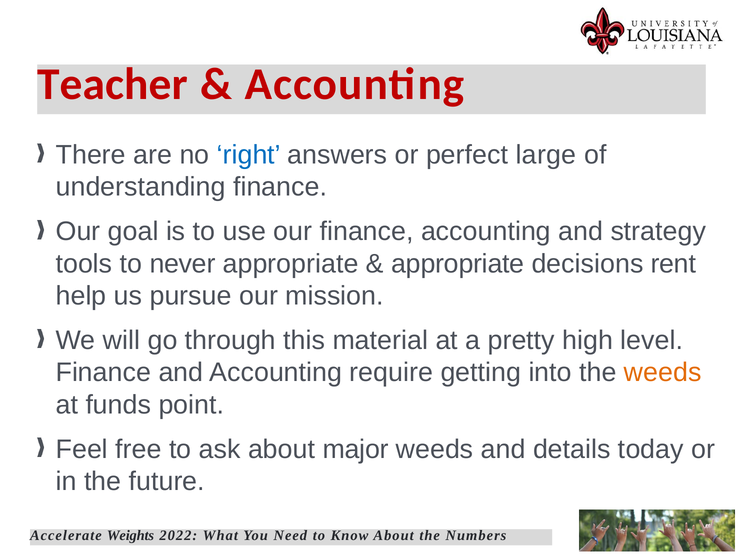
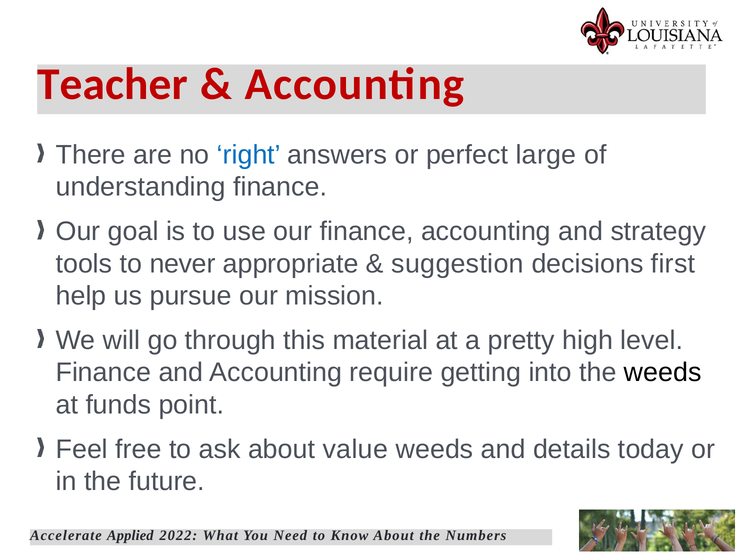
appropriate at (458, 264): appropriate -> suggestion
rent: rent -> first
weeds at (663, 373) colour: orange -> black
major: major -> value
Weights: Weights -> Applied
